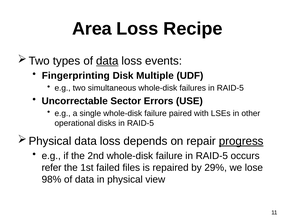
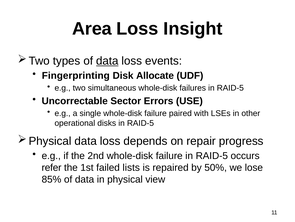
Recipe: Recipe -> Insight
Multiple: Multiple -> Allocate
progress underline: present -> none
files: files -> lists
29%: 29% -> 50%
98%: 98% -> 85%
